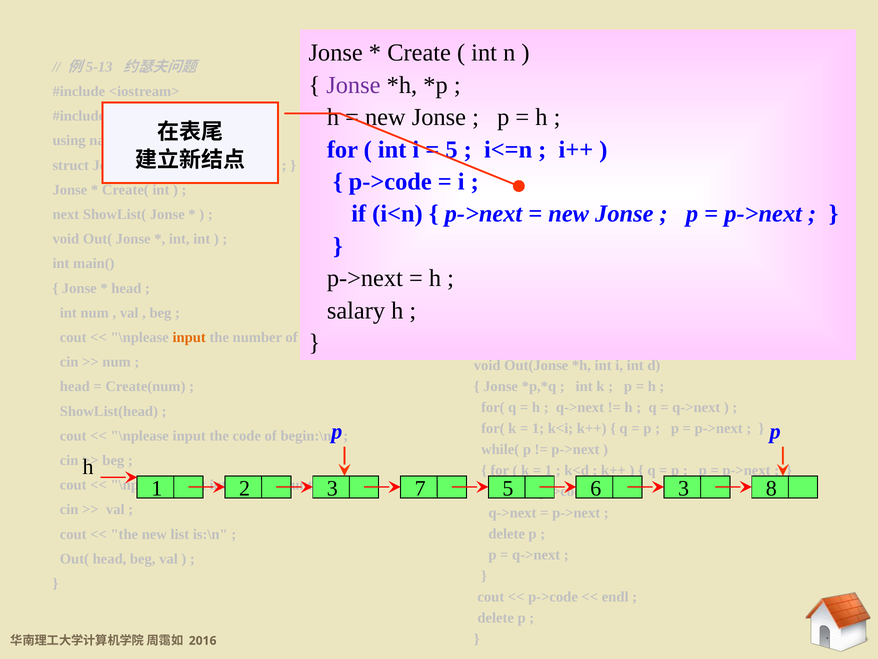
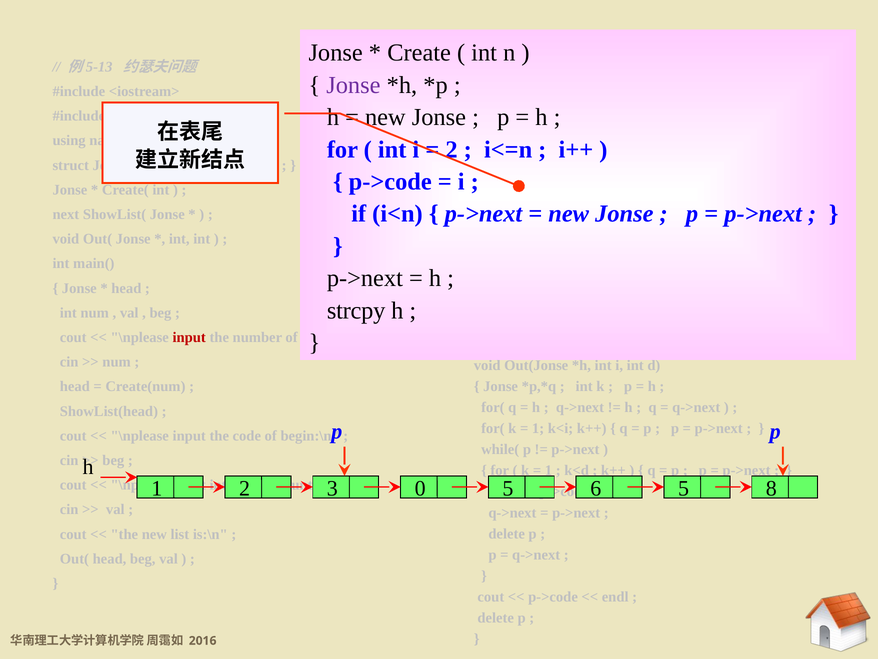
5 at (452, 149): 5 -> 2
salary: salary -> strcpy
input at (189, 337) colour: orange -> red
7: 7 -> 0
3 at (684, 488): 3 -> 5
